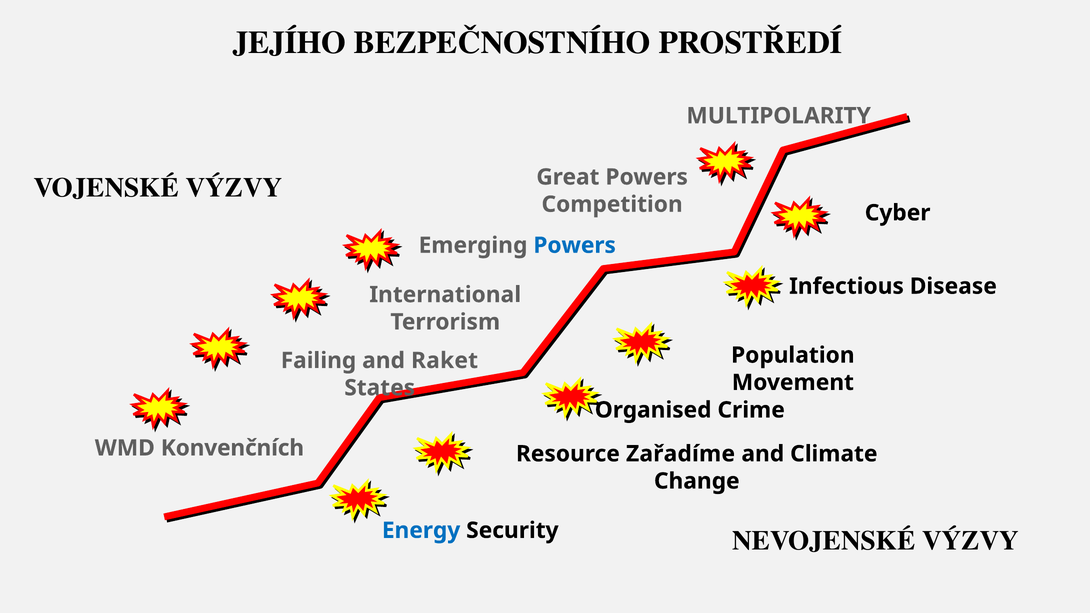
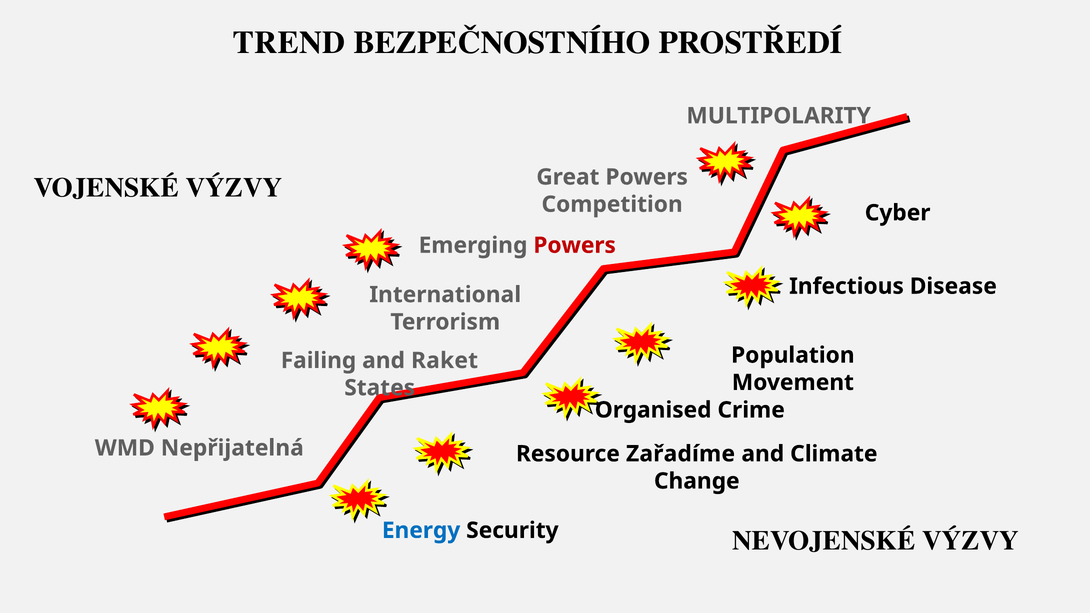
JEJÍHO: JEJÍHO -> TREND
Powers at (575, 245) colour: blue -> red
Konvenčních: Konvenčních -> Nepřijatelná
